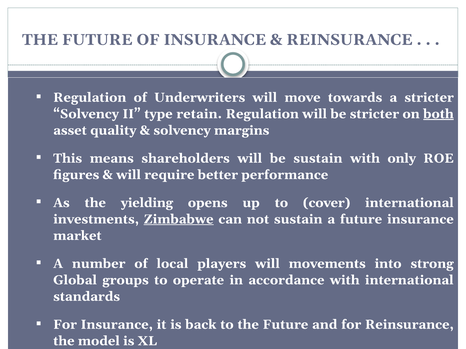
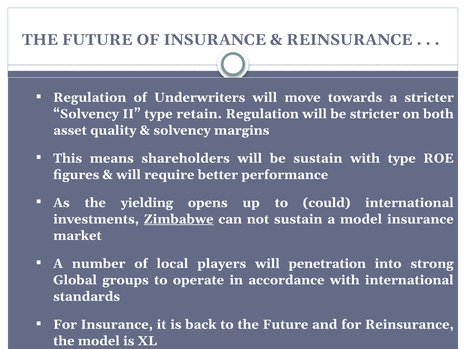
both underline: present -> none
with only: only -> type
cover: cover -> could
a future: future -> model
movements: movements -> penetration
